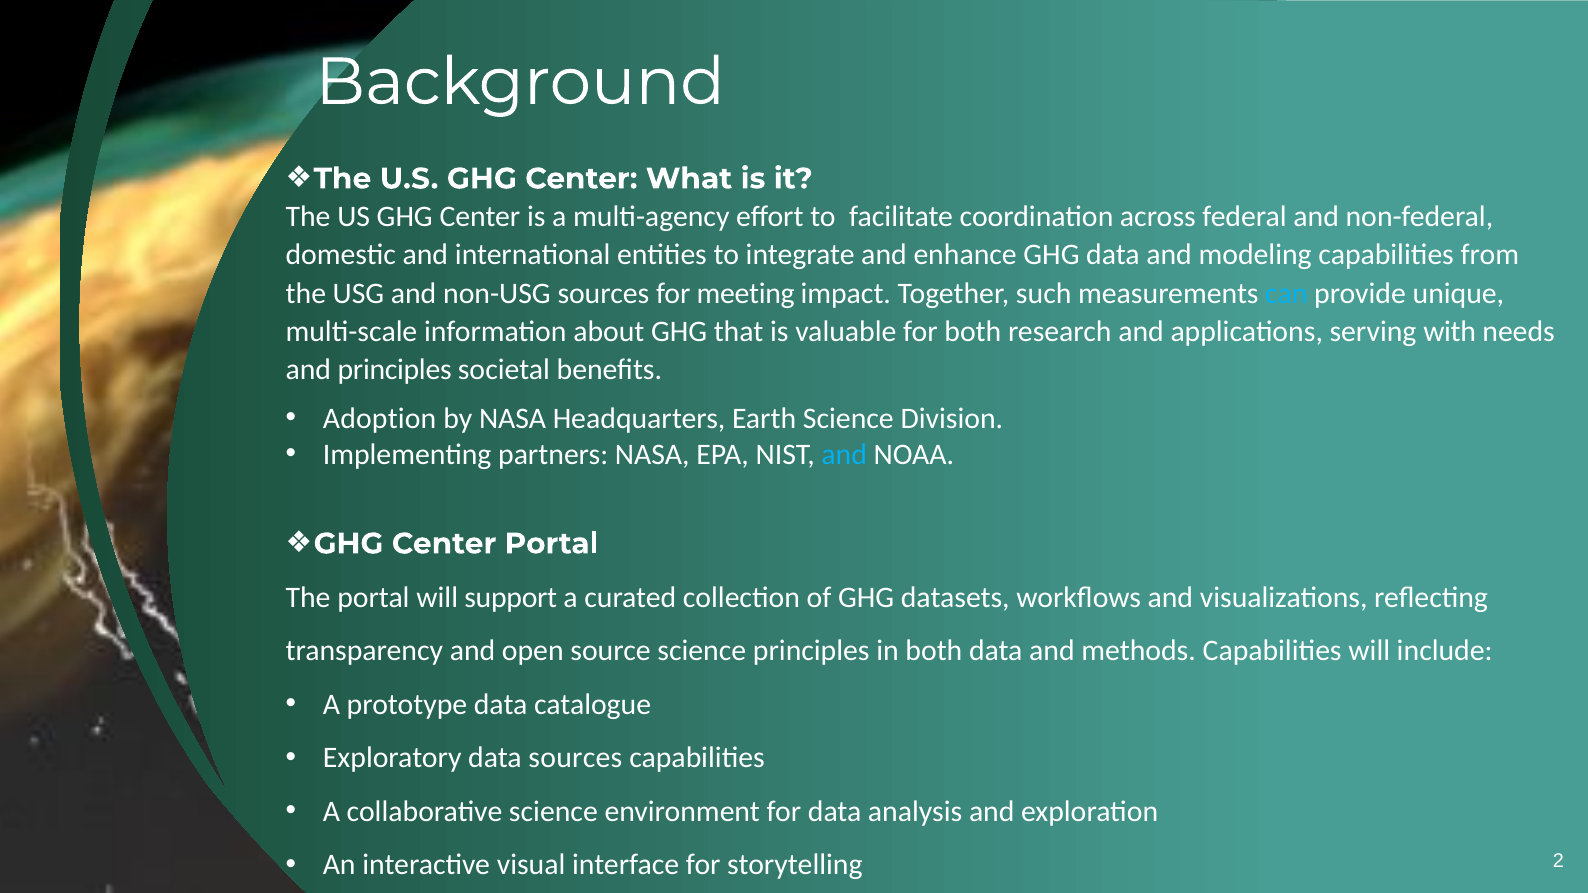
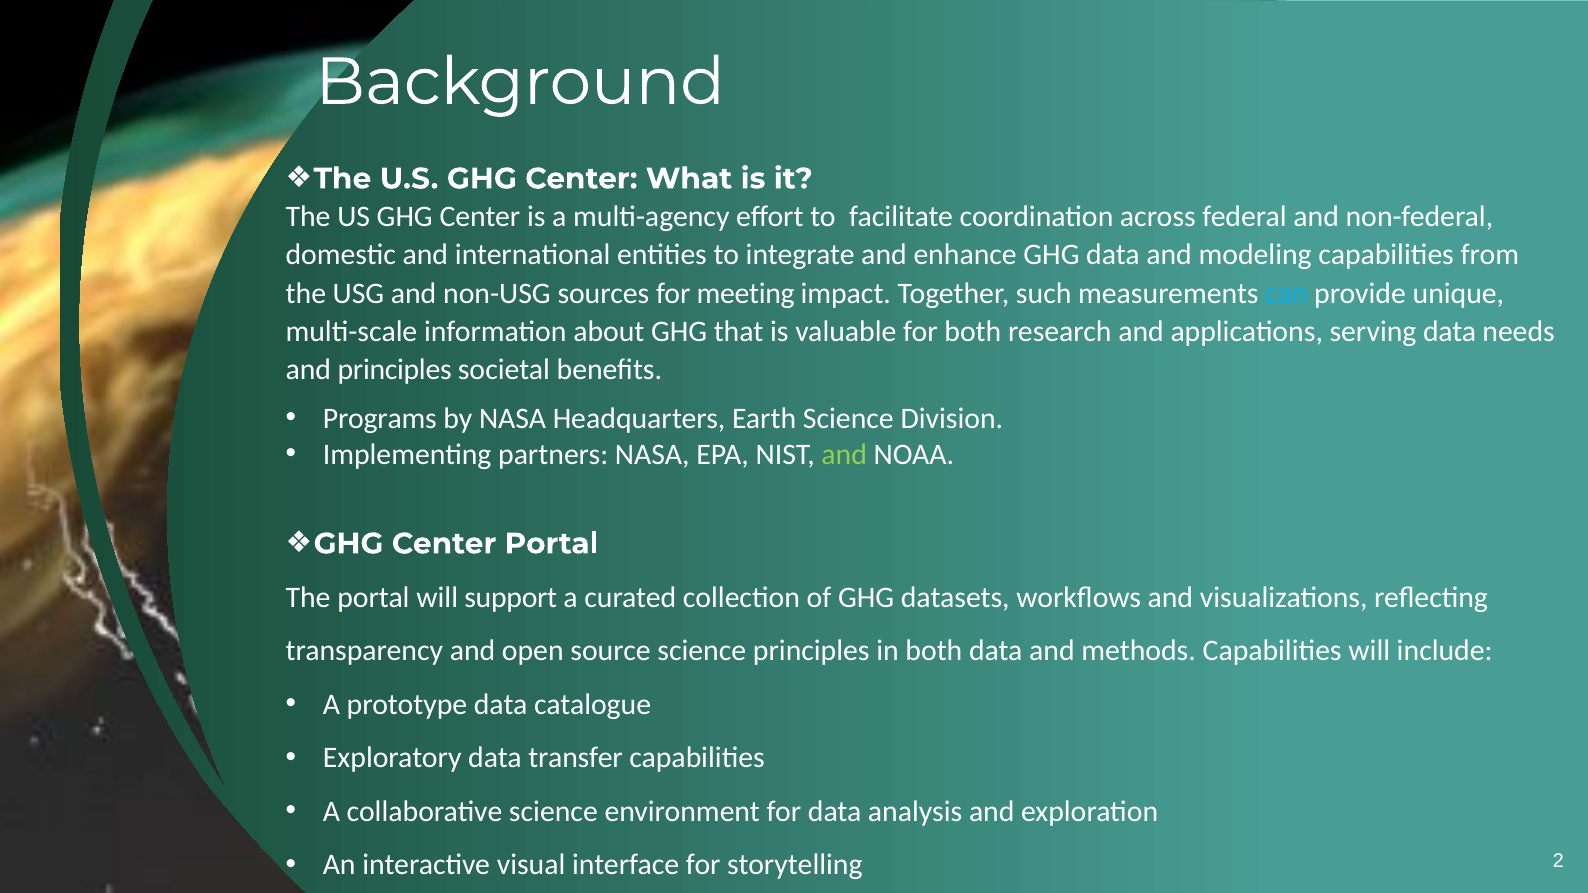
serving with: with -> data
Adoption: Adoption -> Programs
and at (844, 454) colour: light blue -> light green
data sources: sources -> transfer
